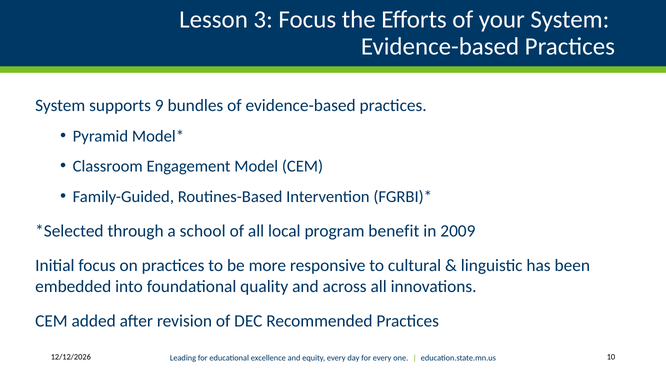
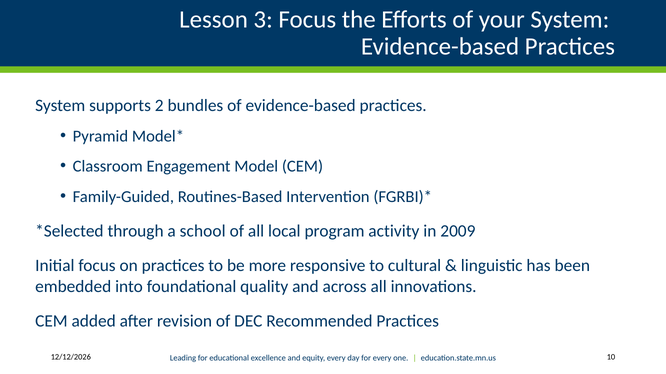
9: 9 -> 2
benefit: benefit -> activity
